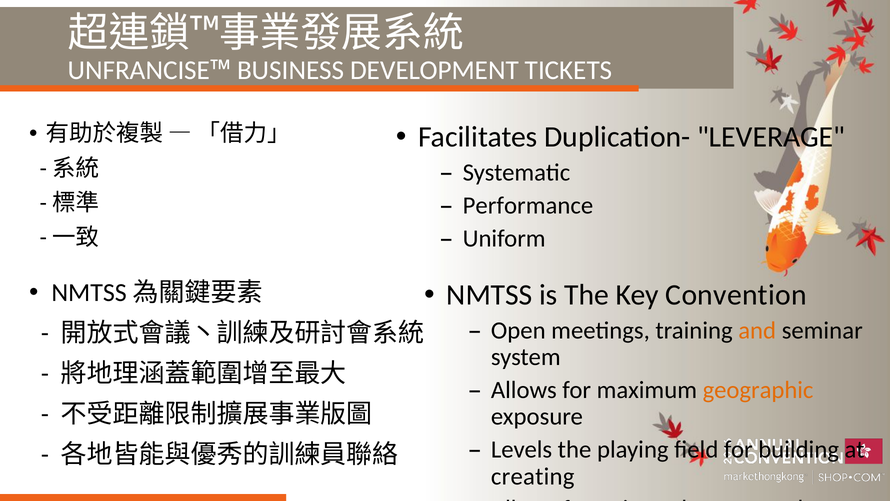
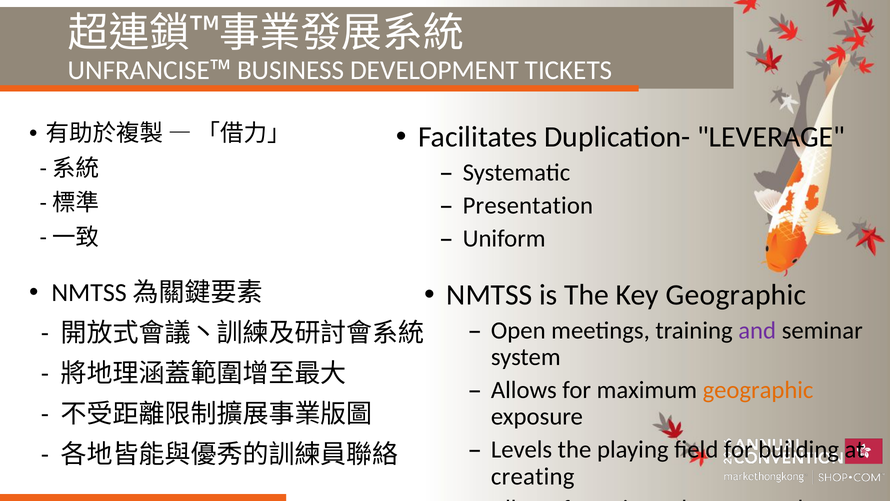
Performance: Performance -> Presentation
Key Convention: Convention -> Geographic
and colour: orange -> purple
